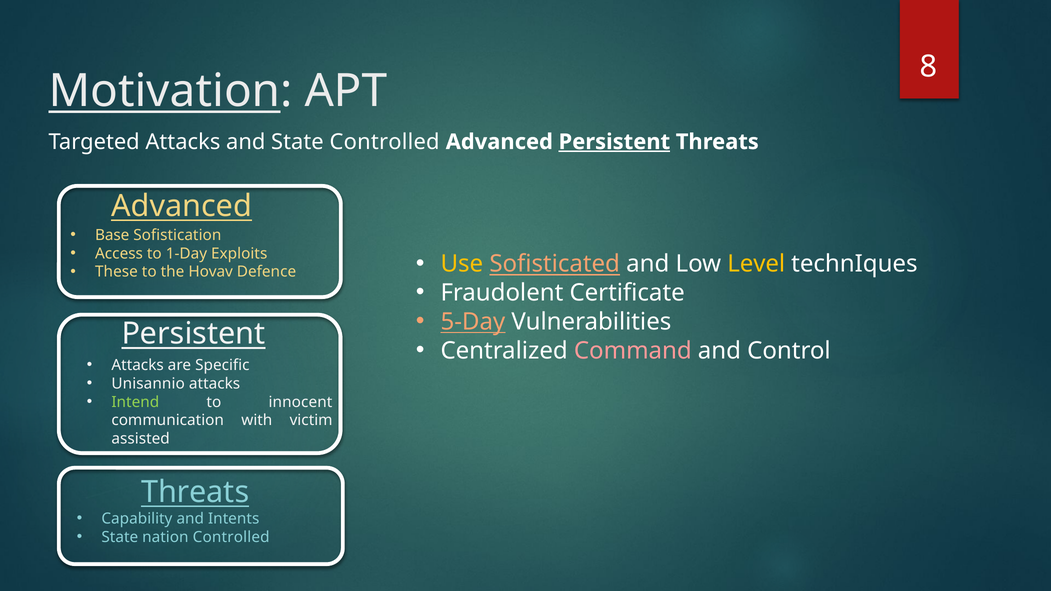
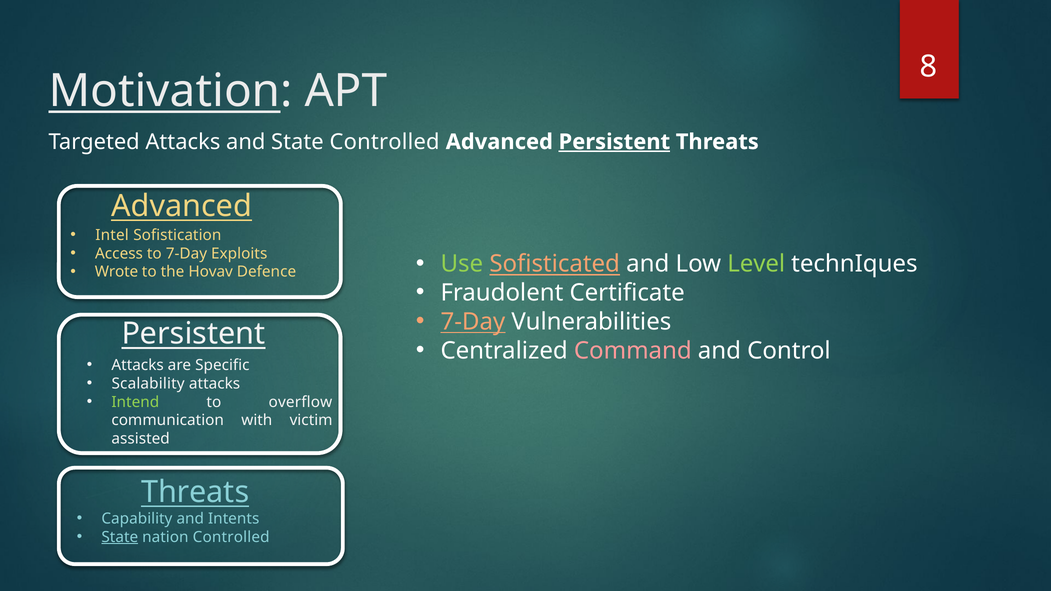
Base: Base -> Intel
to 1-Day: 1-Day -> 7-Day
Use colour: yellow -> light green
Level colour: yellow -> light green
These: These -> Wrote
5-Day at (473, 322): 5-Day -> 7-Day
Unisannio: Unisannio -> Scalability
innocent: innocent -> overflow
State at (120, 537) underline: none -> present
